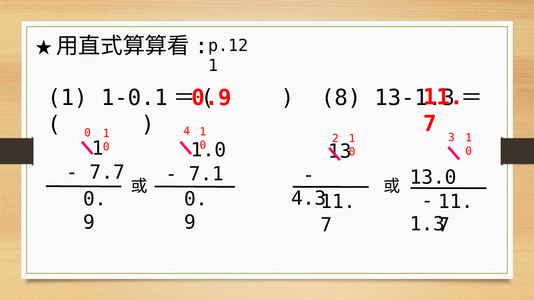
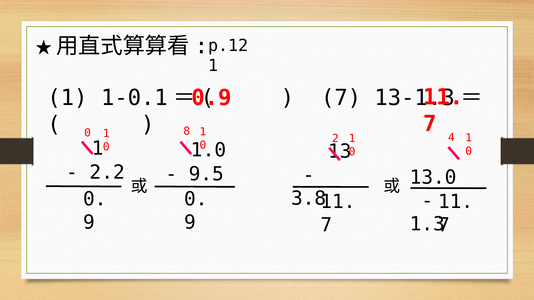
8 at (341, 98): 8 -> 7
4: 4 -> 8
3: 3 -> 4
7.7: 7.7 -> 2.2
7.1: 7.1 -> 9.5
4.3: 4.3 -> 3.8
